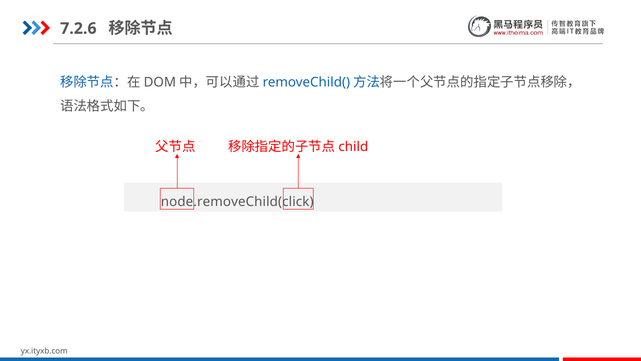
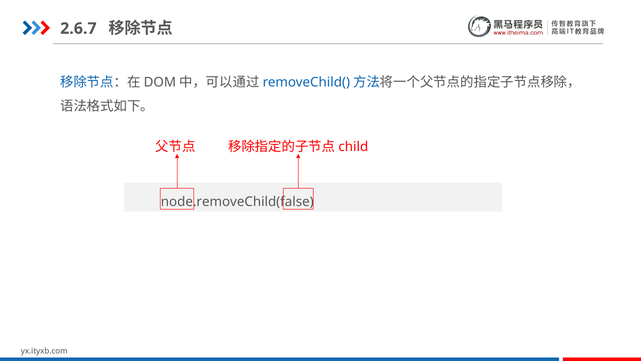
7.2.6: 7.2.6 -> 2.6.7
node.removeChild(click: node.removeChild(click -> node.removeChild(false
